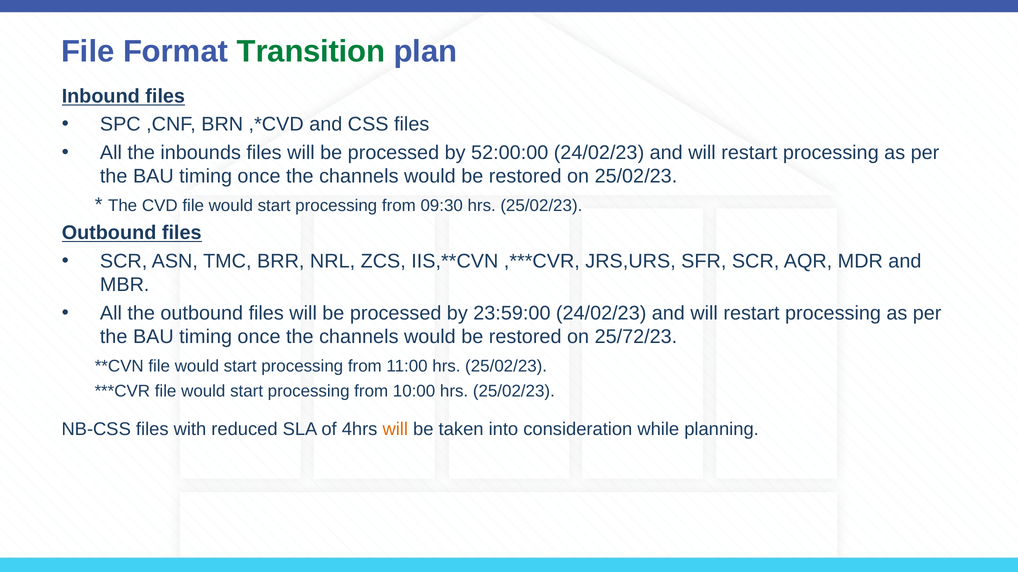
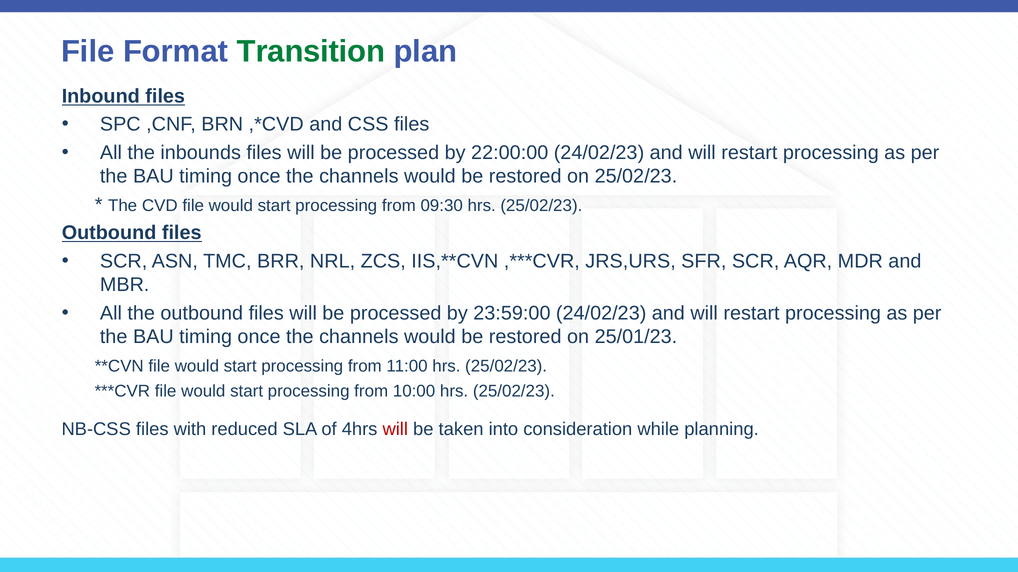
52:00:00: 52:00:00 -> 22:00:00
25/72/23: 25/72/23 -> 25/01/23
will at (395, 430) colour: orange -> red
